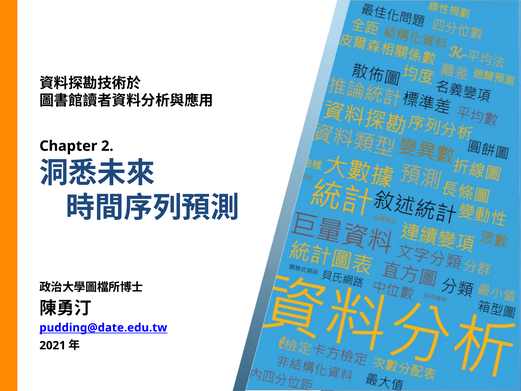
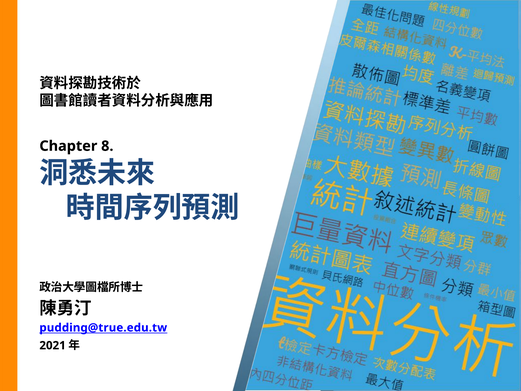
2: 2 -> 8
pudding@date.edu.tw: pudding@date.edu.tw -> pudding@true.edu.tw
